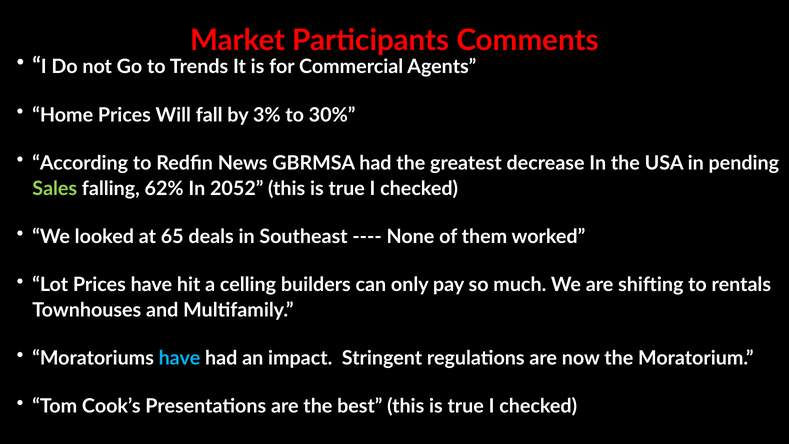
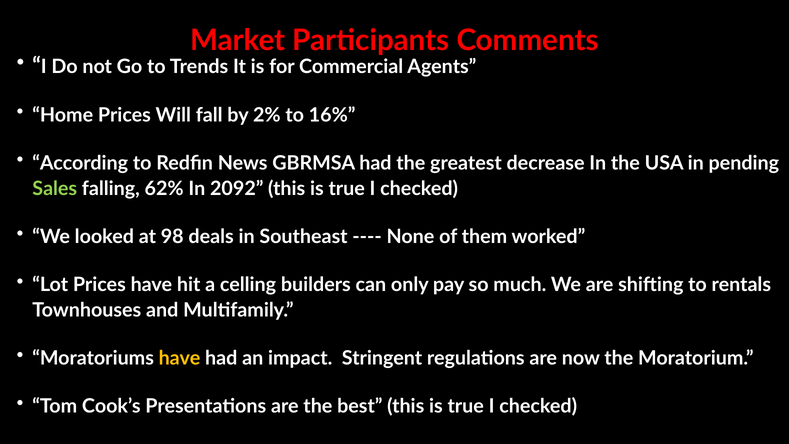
3%: 3% -> 2%
30%: 30% -> 16%
2052: 2052 -> 2092
65: 65 -> 98
have at (180, 358) colour: light blue -> yellow
